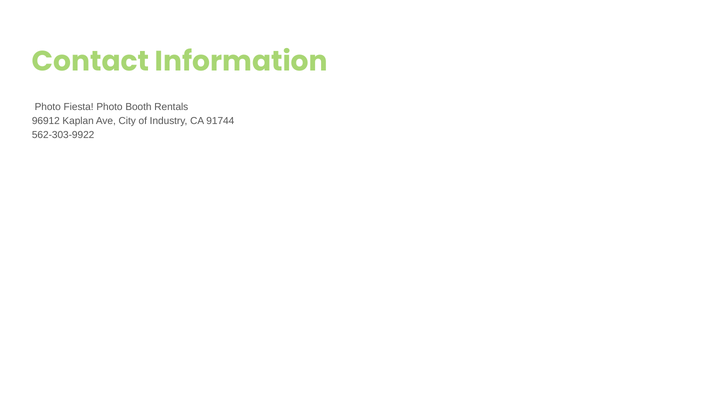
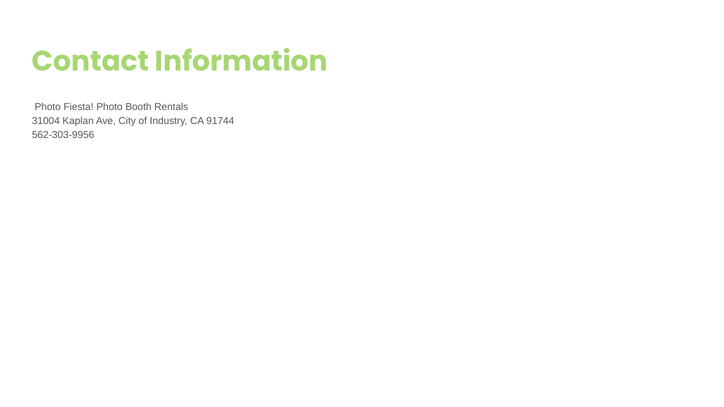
96912: 96912 -> 31004
562-303-9922: 562-303-9922 -> 562-303-9956
